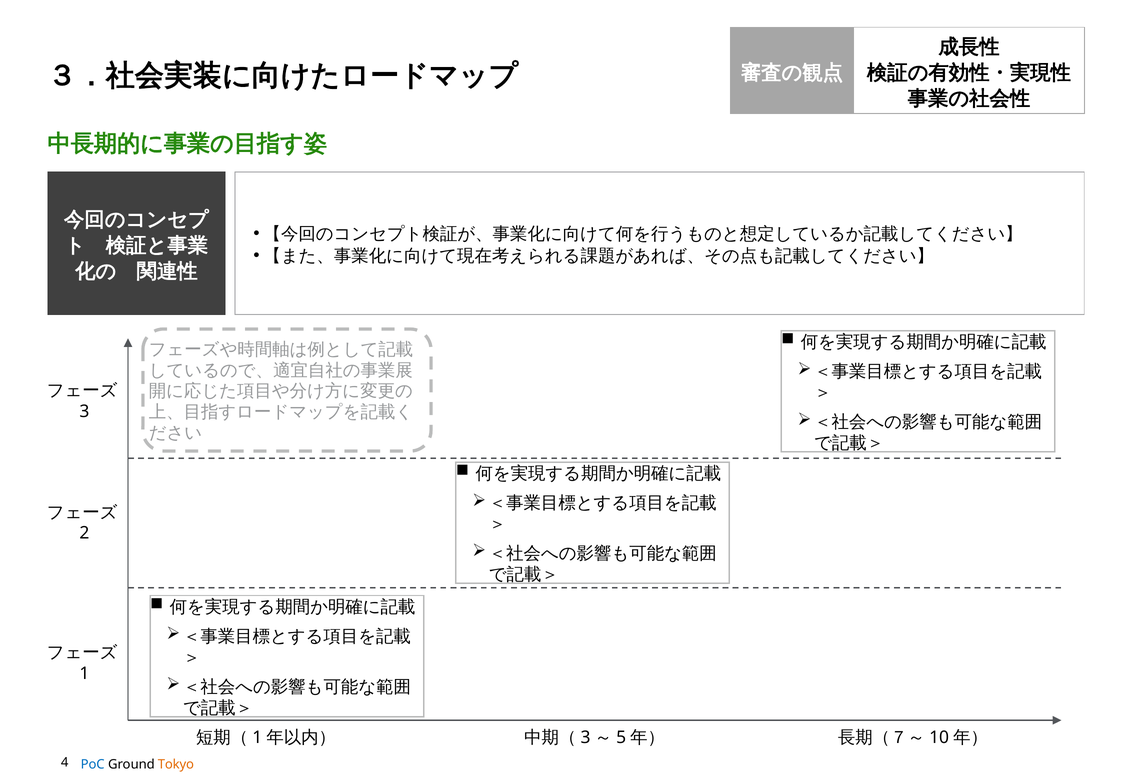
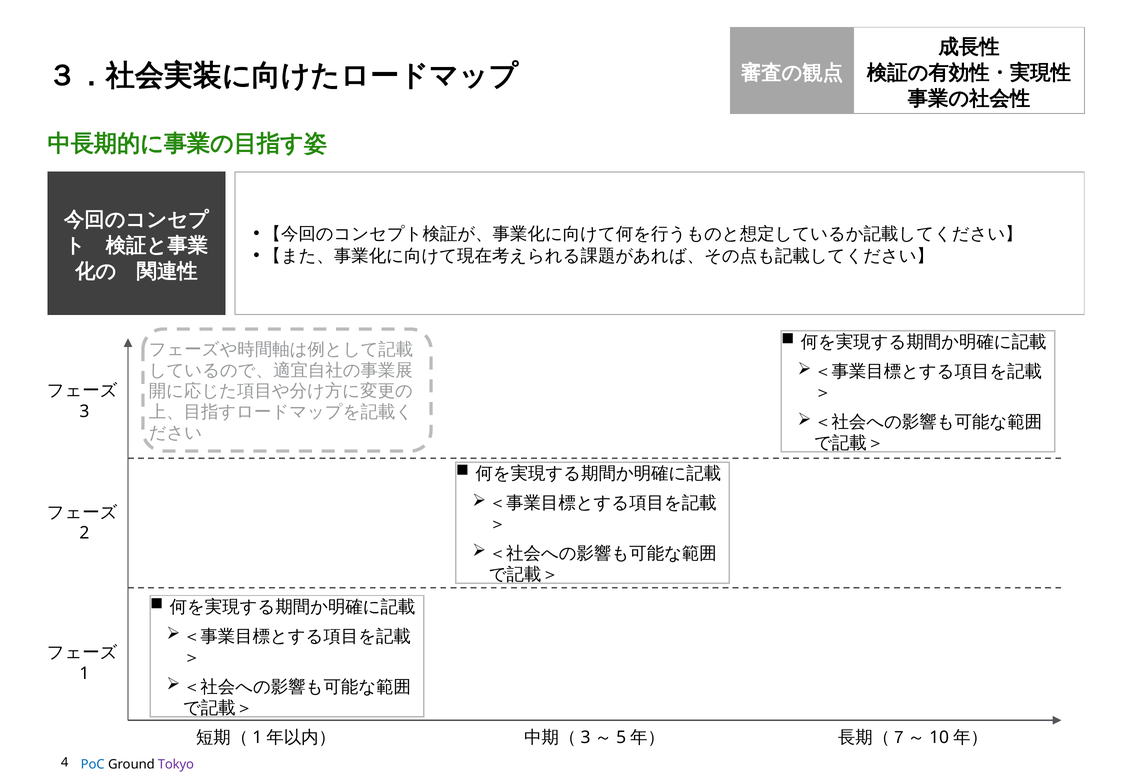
Tokyo colour: orange -> purple
